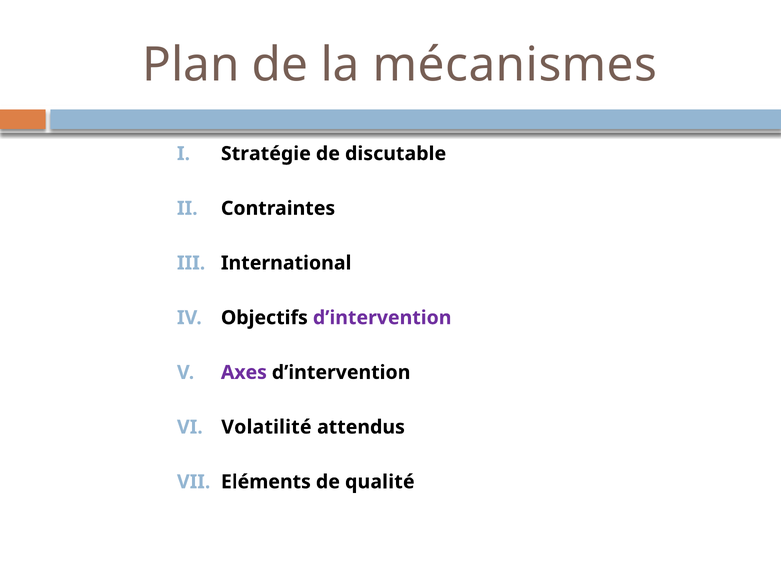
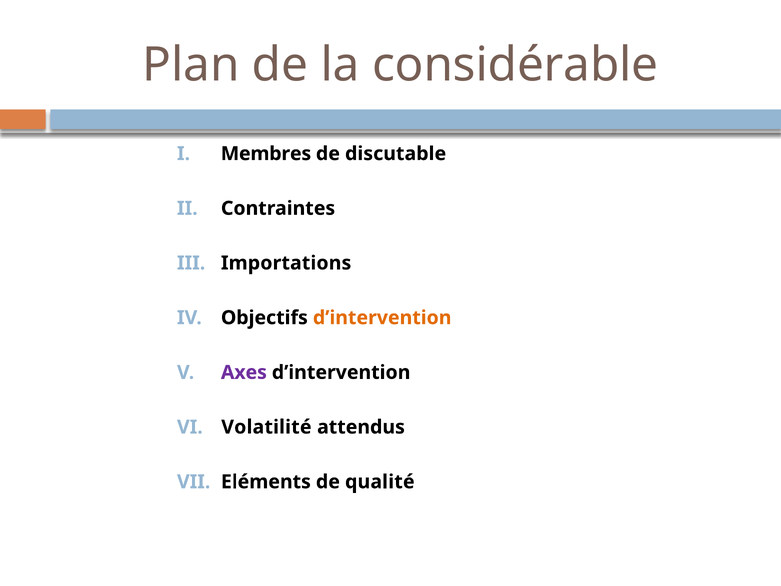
mécanismes: mécanismes -> considérable
Stratégie: Stratégie -> Membres
International: International -> Importations
d’intervention at (382, 318) colour: purple -> orange
